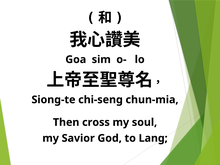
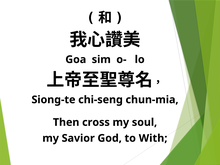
Lang: Lang -> With
